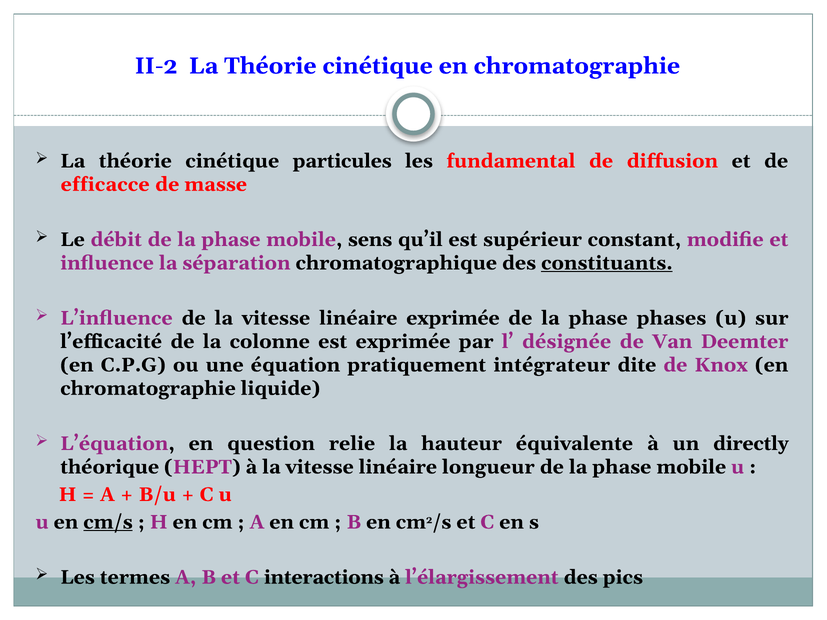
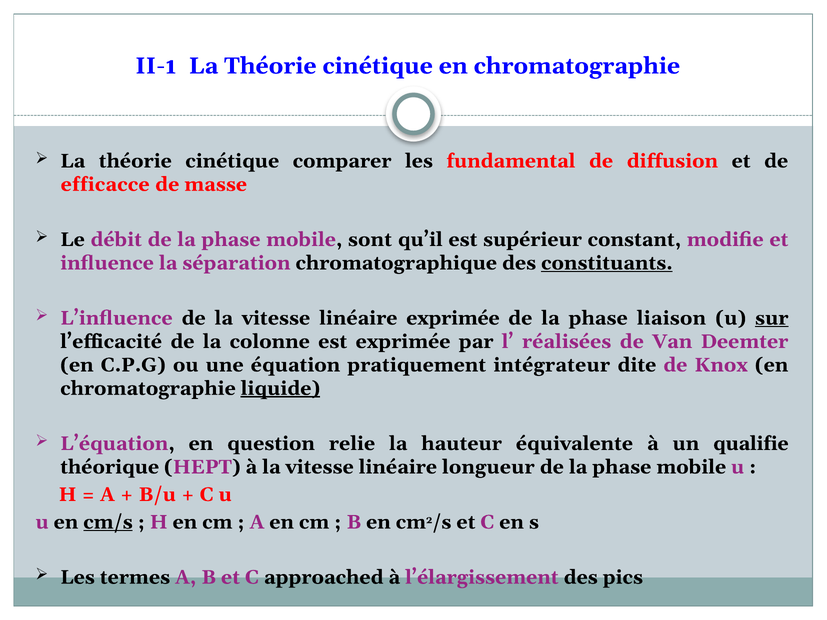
II-2: II-2 -> II-1
particules: particules -> comparer
sens: sens -> sont
phases: phases -> liaison
sur underline: none -> present
désignée: désignée -> réalisées
liquide underline: none -> present
directly: directly -> qualifie
interactions: interactions -> approached
